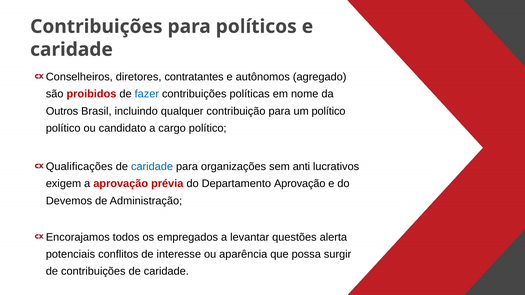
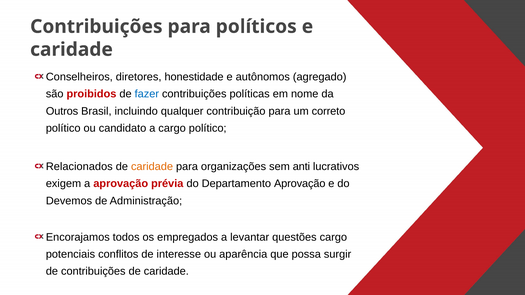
contratantes: contratantes -> honestidade
um político: político -> correto
Qualificações: Qualificações -> Relacionados
caridade at (152, 167) colour: blue -> orange
questões alerta: alerta -> cargo
